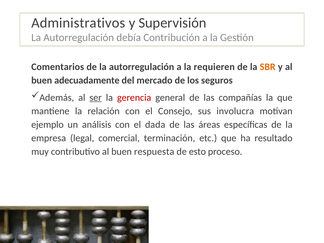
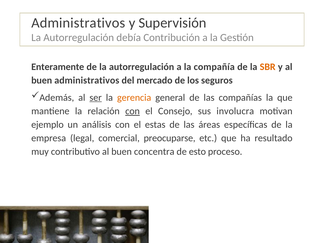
Comentarios: Comentarios -> Enteramente
requieren: requieren -> compañía
buen adecuadamente: adecuadamente -> administrativos
gerencia colour: red -> orange
con at (133, 111) underline: none -> present
dada: dada -> estas
terminación: terminación -> preocuparse
respuesta: respuesta -> concentra
